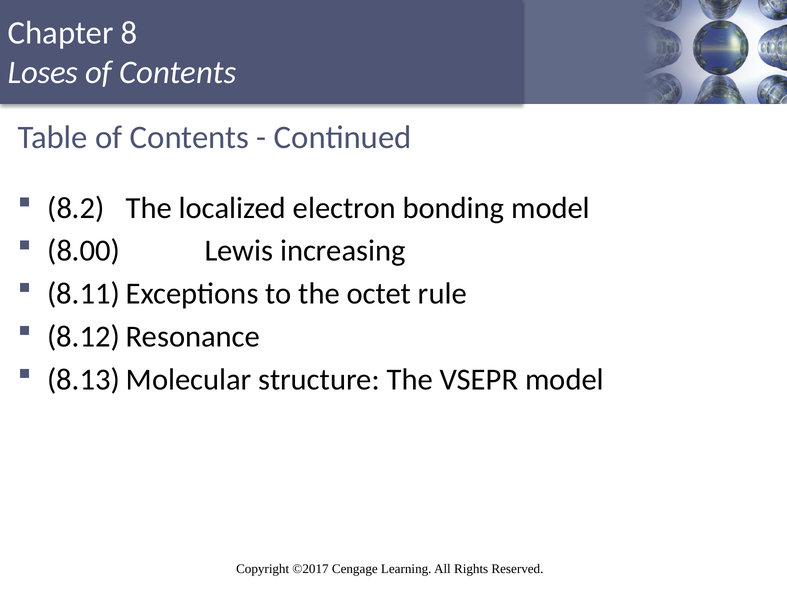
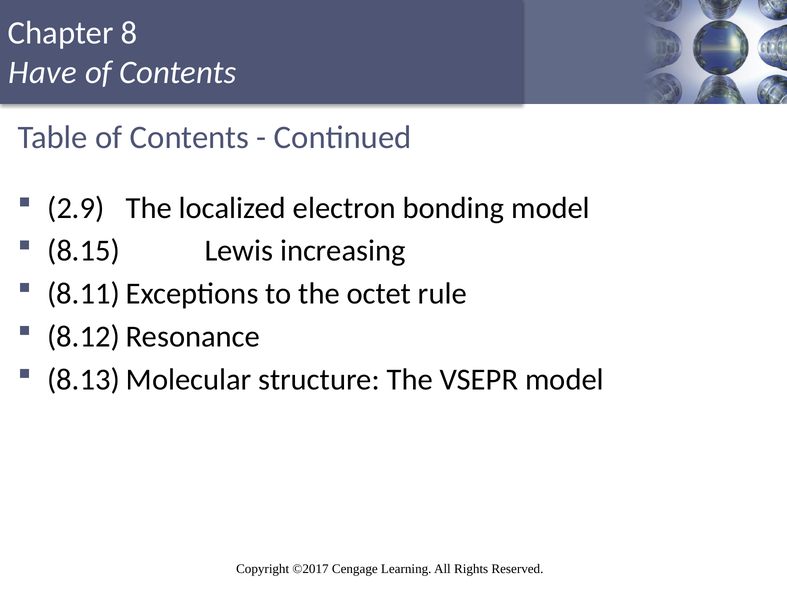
Loses: Loses -> Have
8.2: 8.2 -> 2.9
8.00: 8.00 -> 8.15
